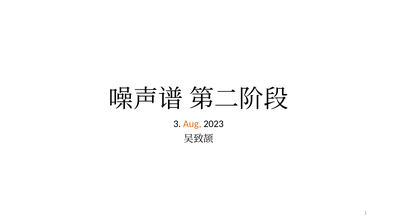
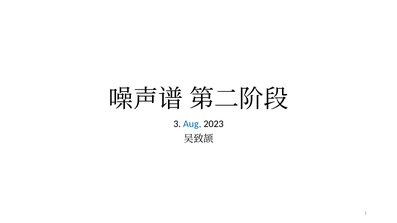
Aug colour: orange -> blue
